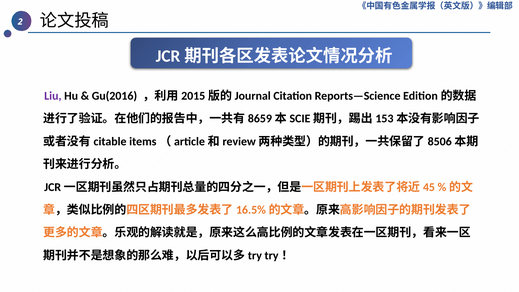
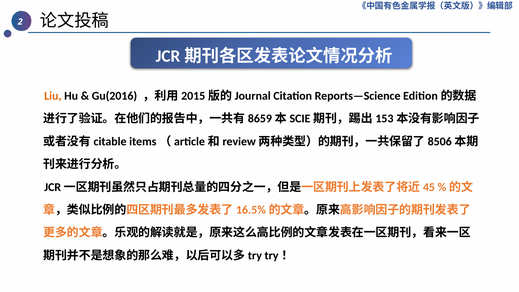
Liu colour: purple -> orange
